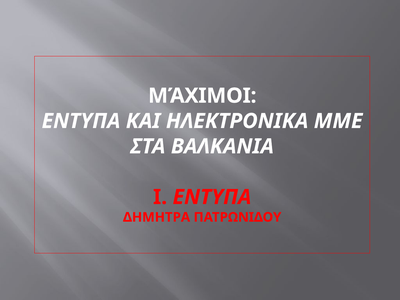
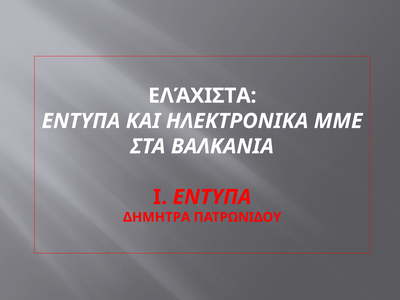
ΜΆΧΙΜΟΙ: ΜΆΧΙΜΟΙ -> ΕΛΆΧΙΣΤΑ
